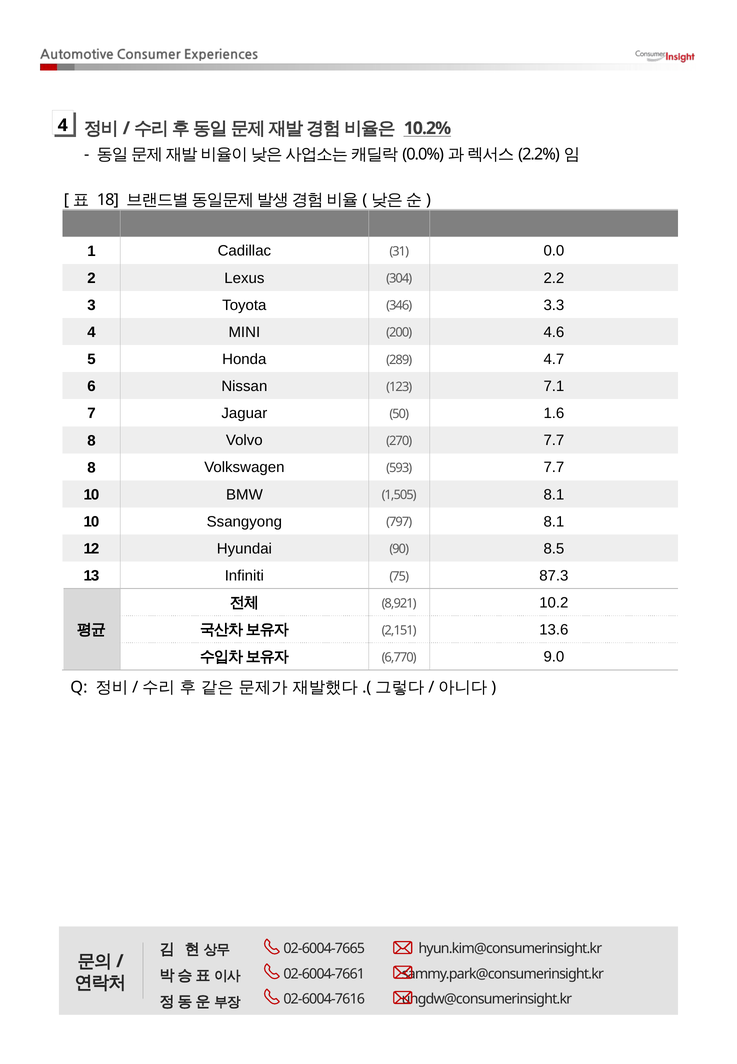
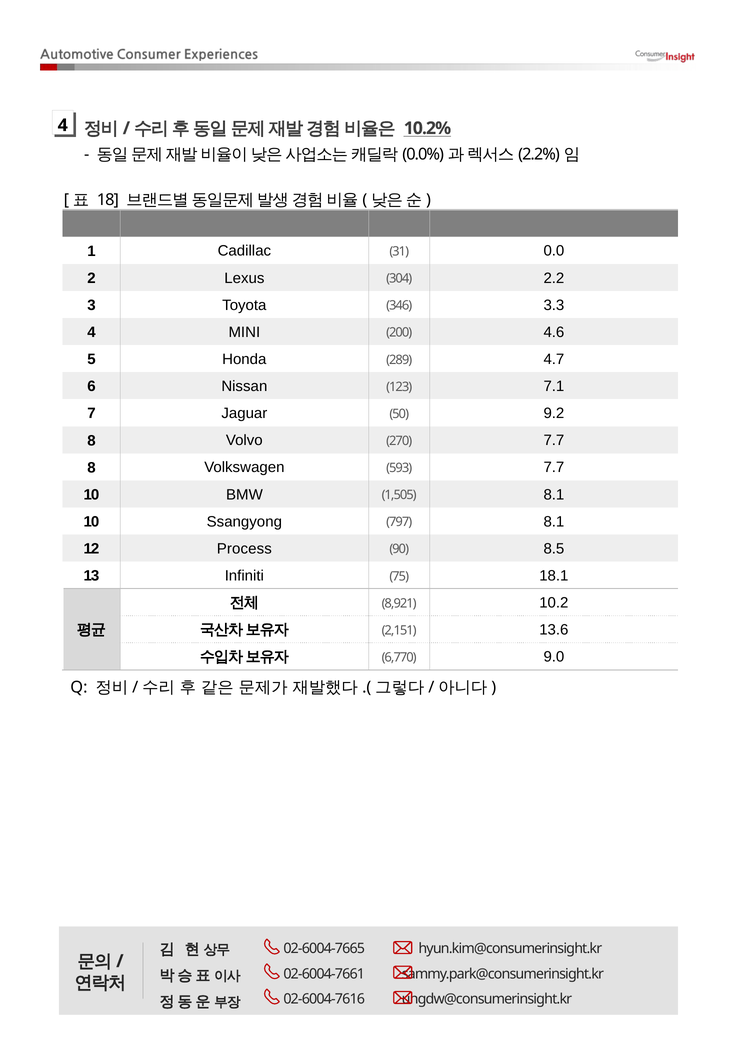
1.6: 1.6 -> 9.2
Hyundai: Hyundai -> Process
87.3: 87.3 -> 18.1
